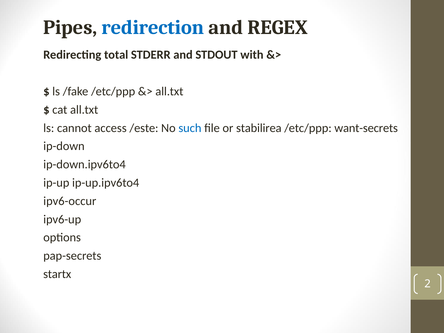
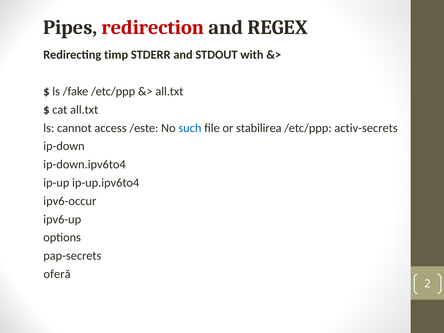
redirection colour: blue -> red
total: total -> timp
want-secrets: want-secrets -> activ-secrets
startx: startx -> oferă
